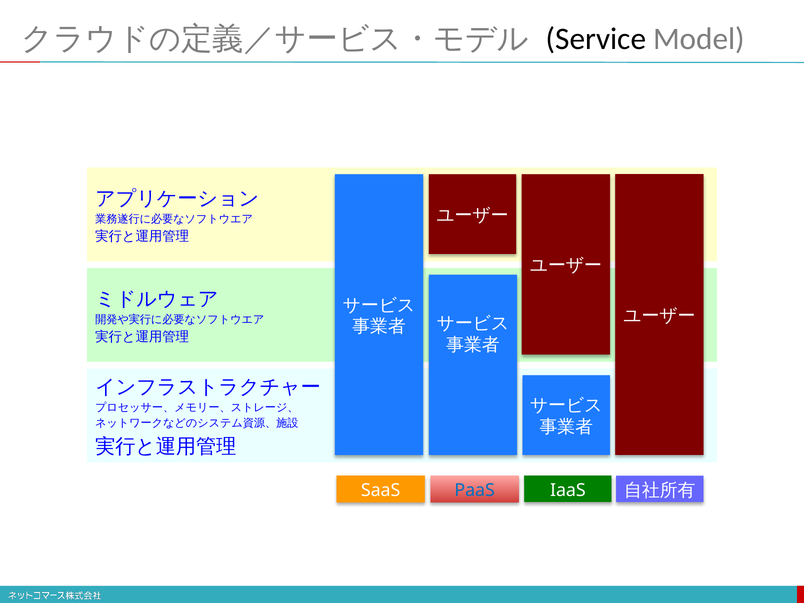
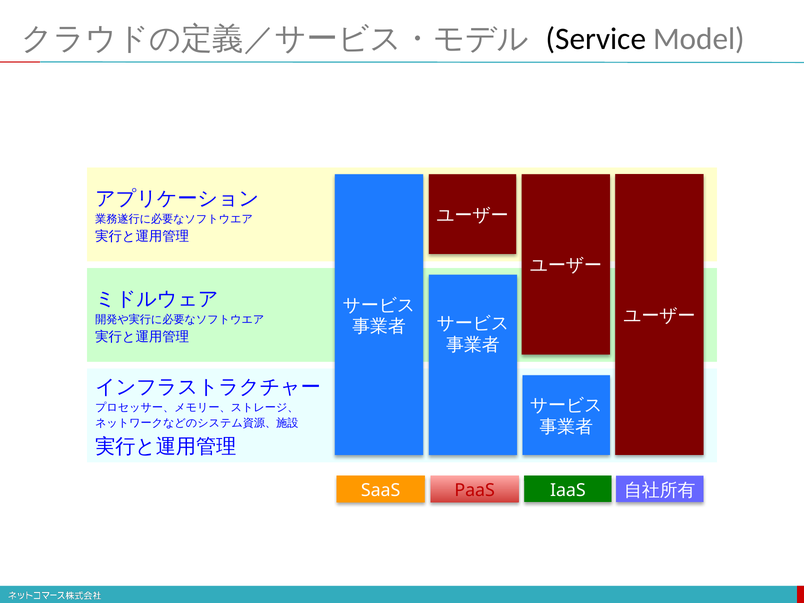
PaaS colour: blue -> red
